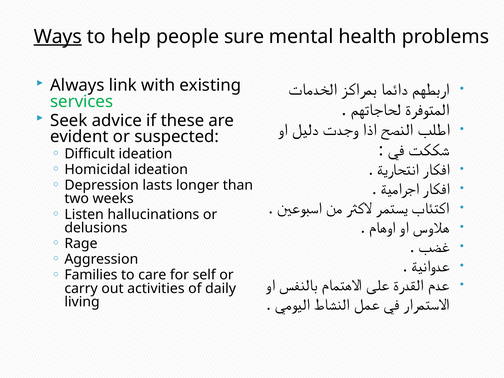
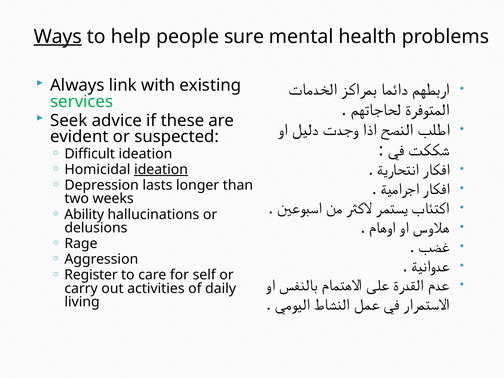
ideation at (161, 170) underline: none -> present
Listen: Listen -> Ability
Families: Families -> Register
